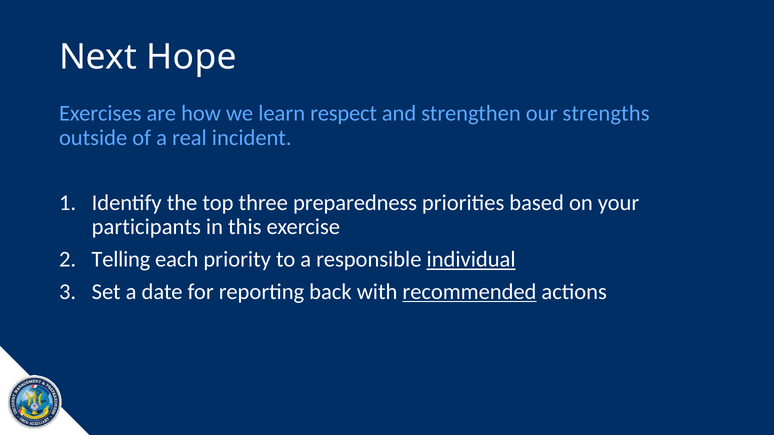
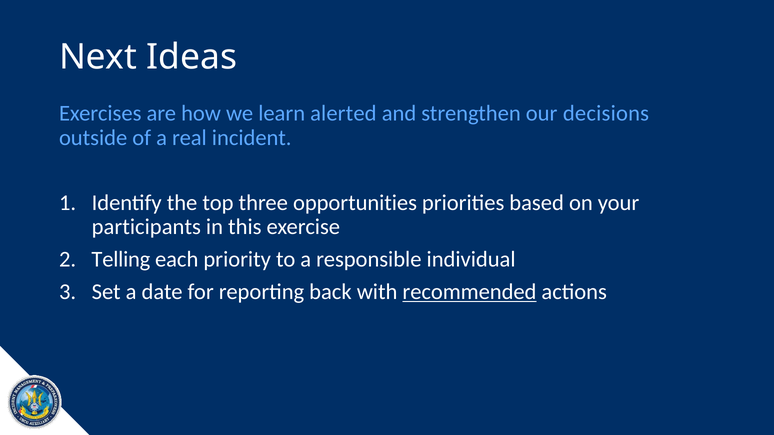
Hope: Hope -> Ideas
respect: respect -> alerted
strengths: strengths -> decisions
preparedness: preparedness -> opportunities
individual underline: present -> none
